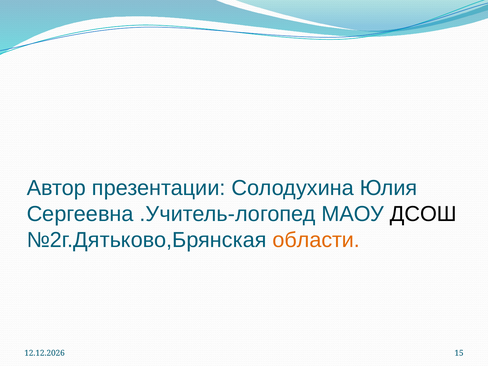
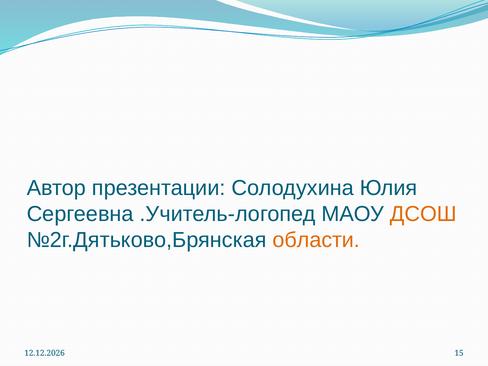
ДСОШ colour: black -> orange
